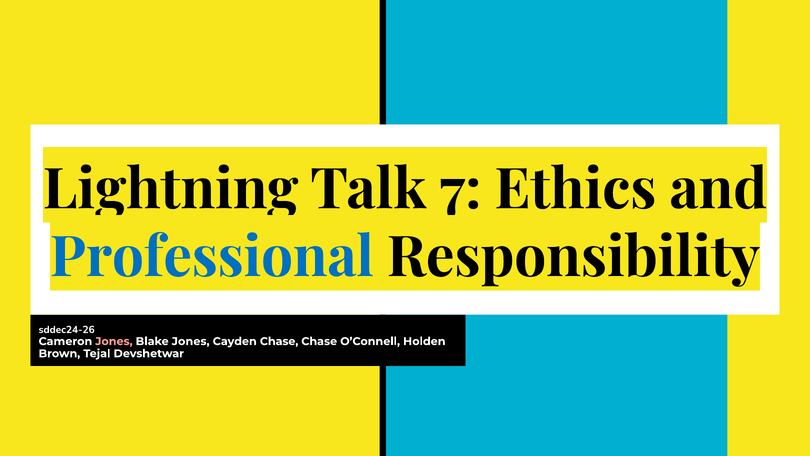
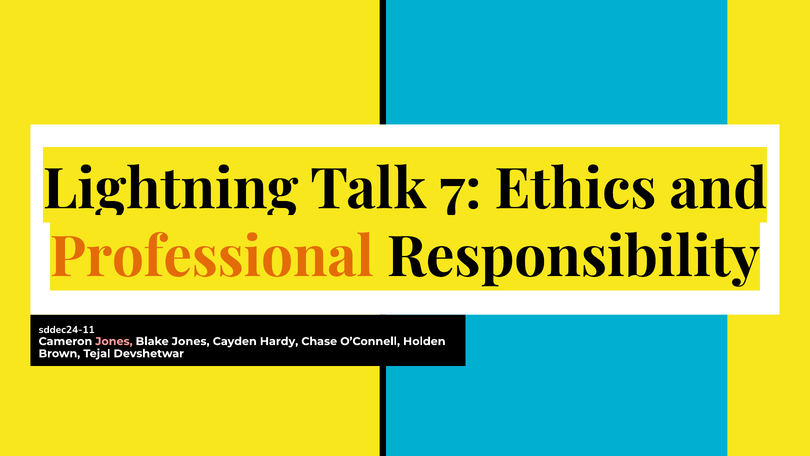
Professional colour: blue -> orange
sddec24-26: sddec24-26 -> sddec24-11
Cayden Chase: Chase -> Hardy
